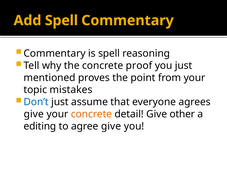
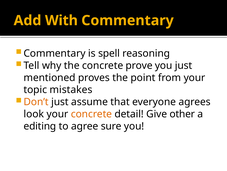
Add Spell: Spell -> With
proof: proof -> prove
Don’t colour: blue -> orange
give at (34, 114): give -> look
agree give: give -> sure
